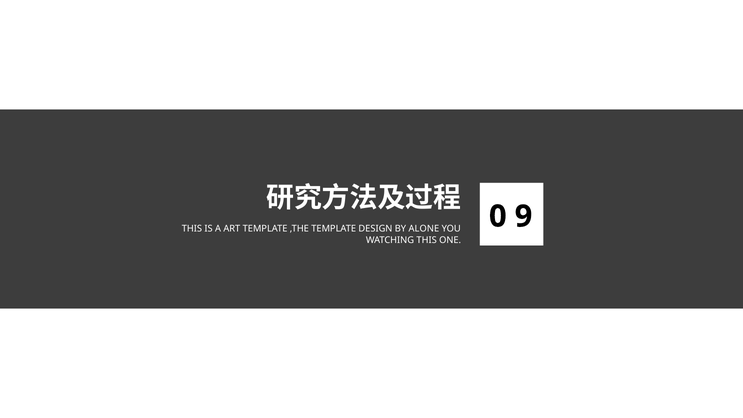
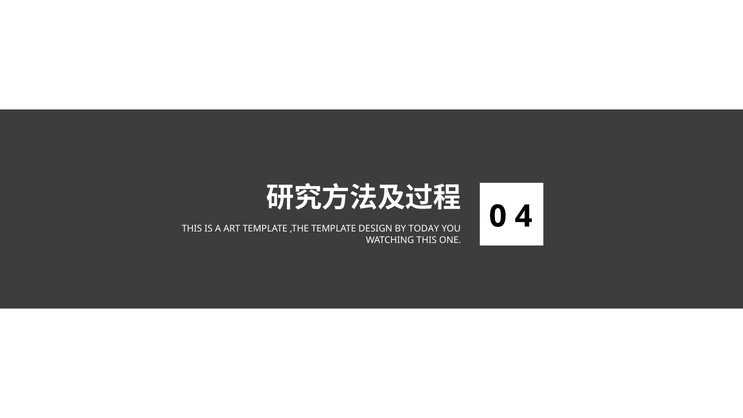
ALONE: ALONE -> TODAY
9: 9 -> 4
